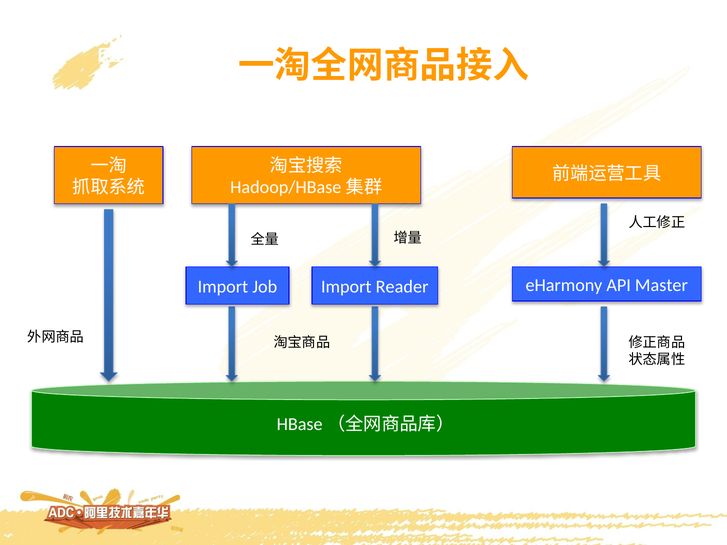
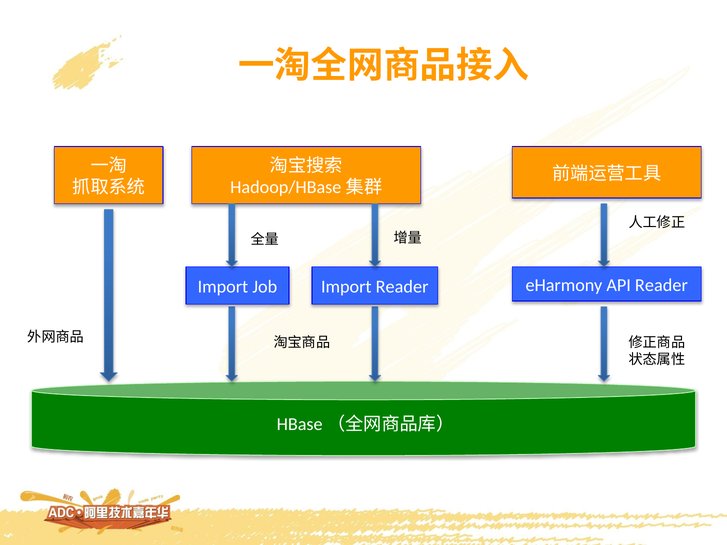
API Master: Master -> Reader
